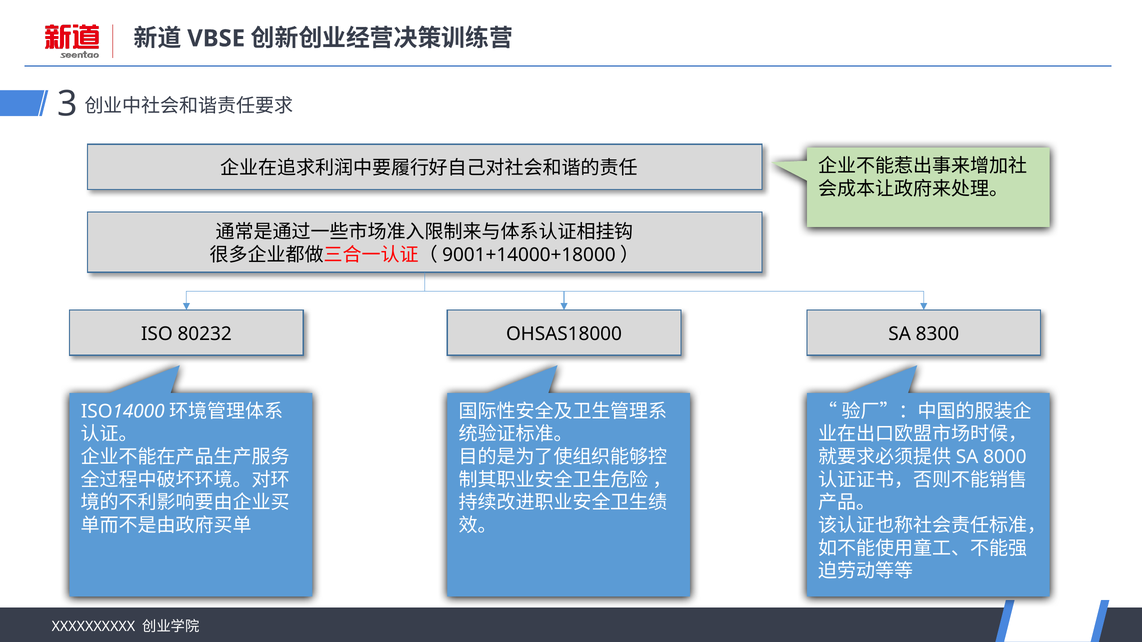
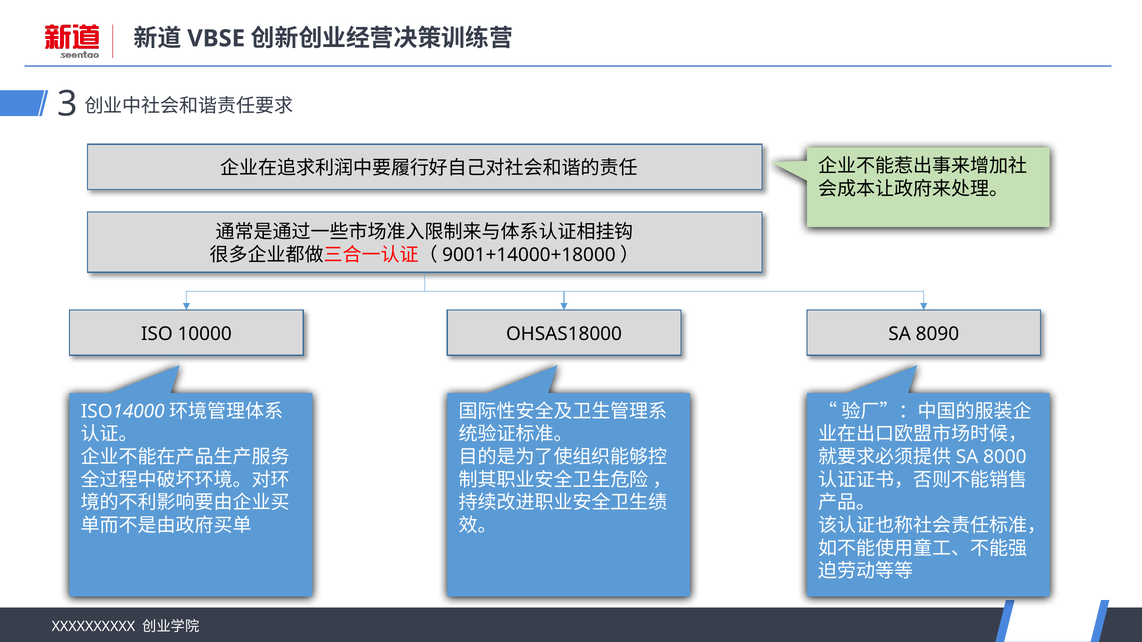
80232: 80232 -> 10000
8300: 8300 -> 8090
